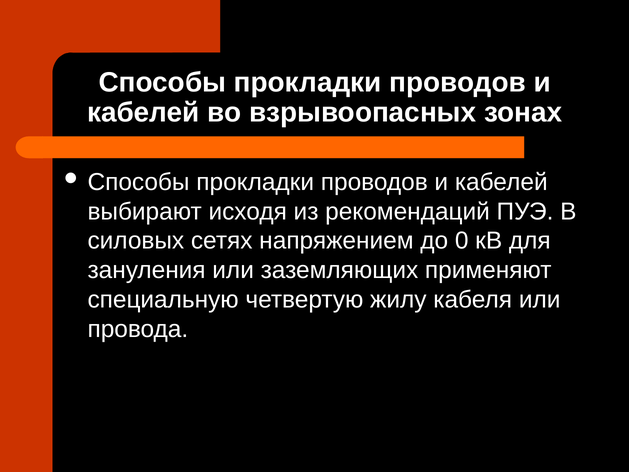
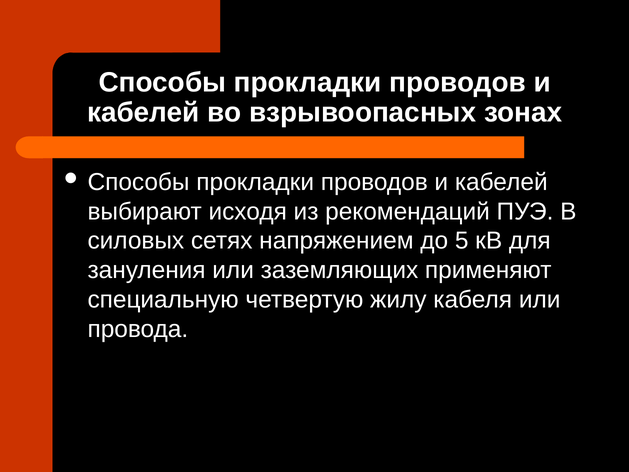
0: 0 -> 5
